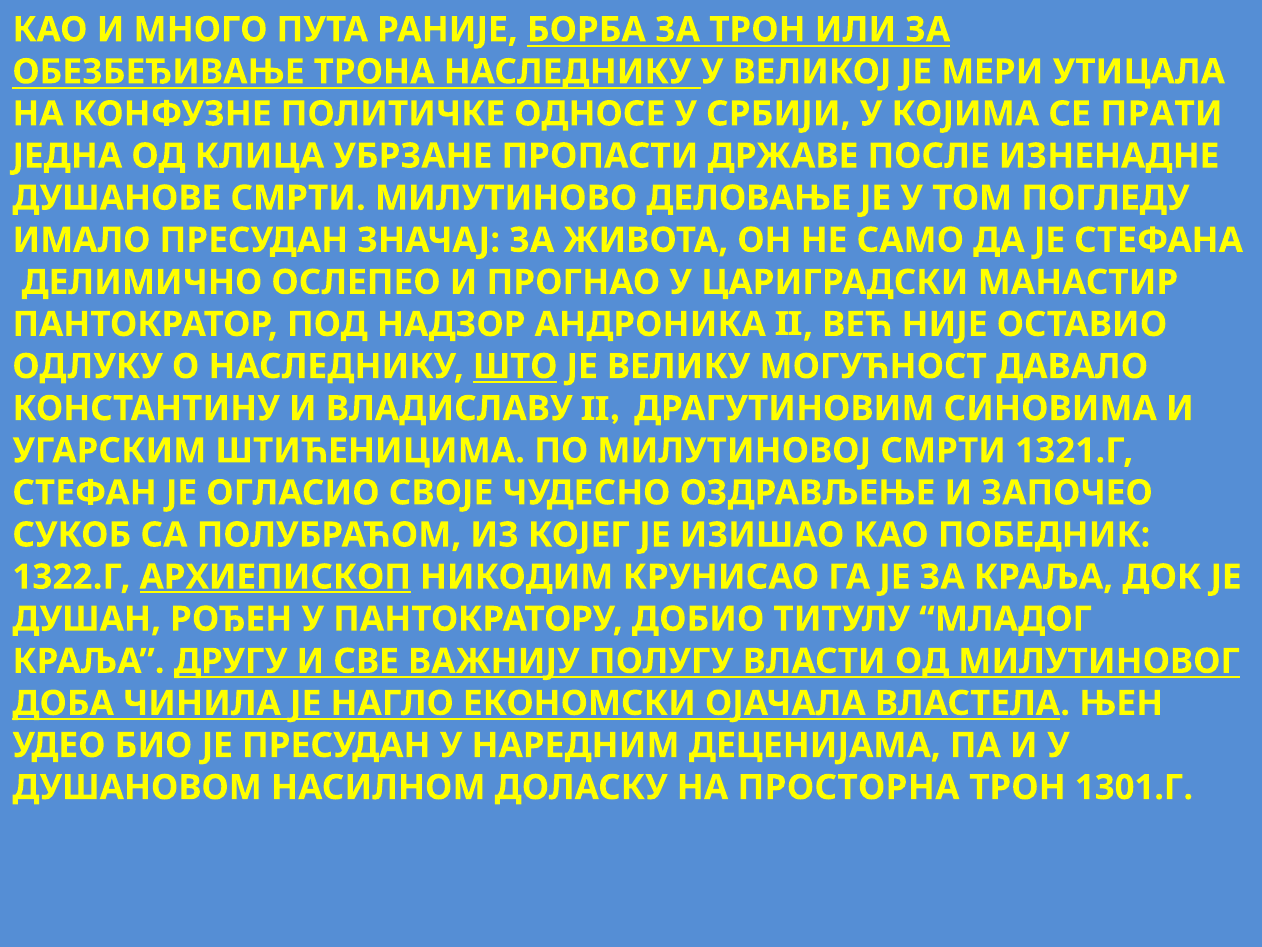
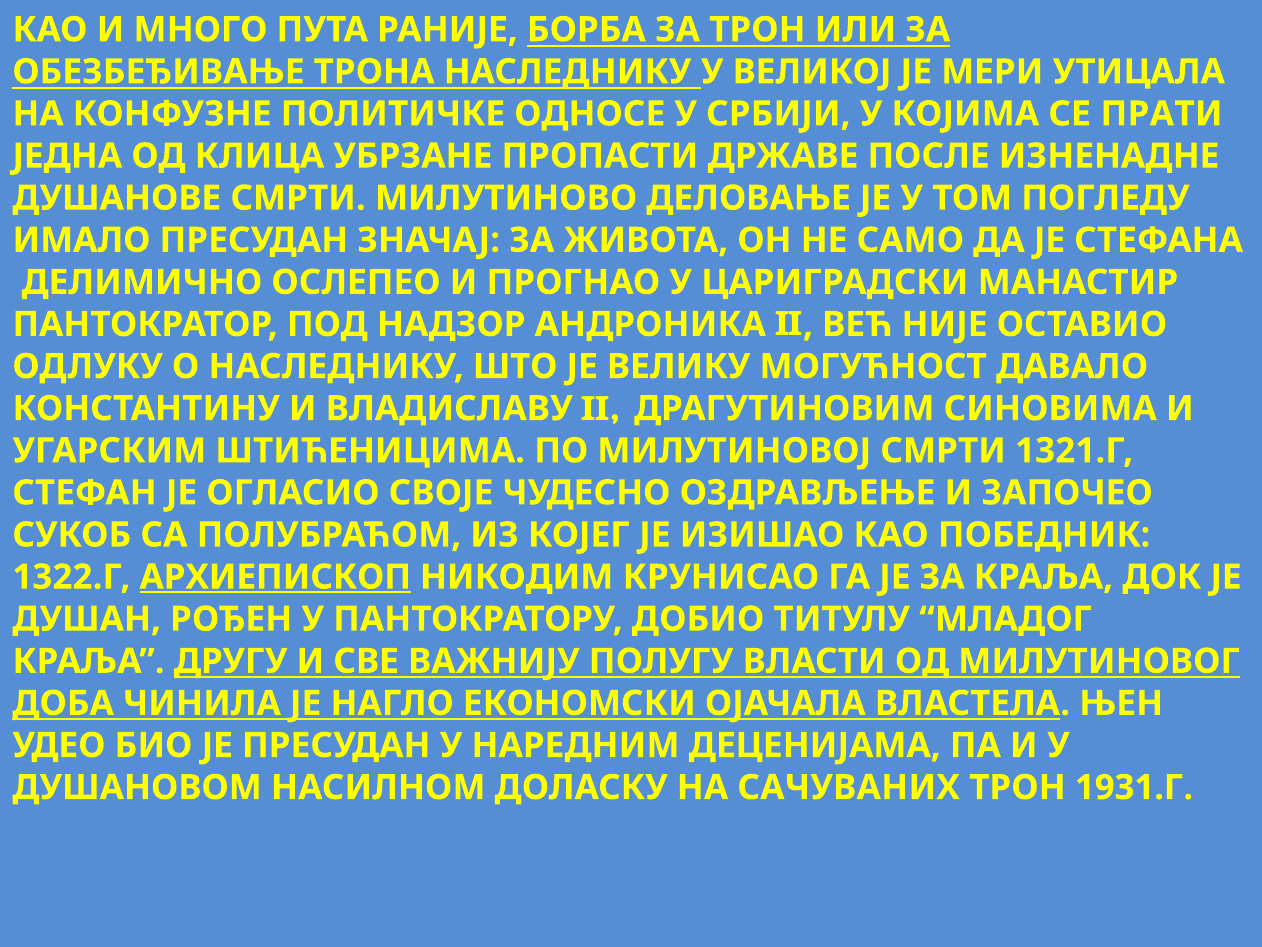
ШТО underline: present -> none
ПРОСТОРНА: ПРОСТОРНА -> САЧУВАНИХ
1301.Г: 1301.Г -> 1931.Г
